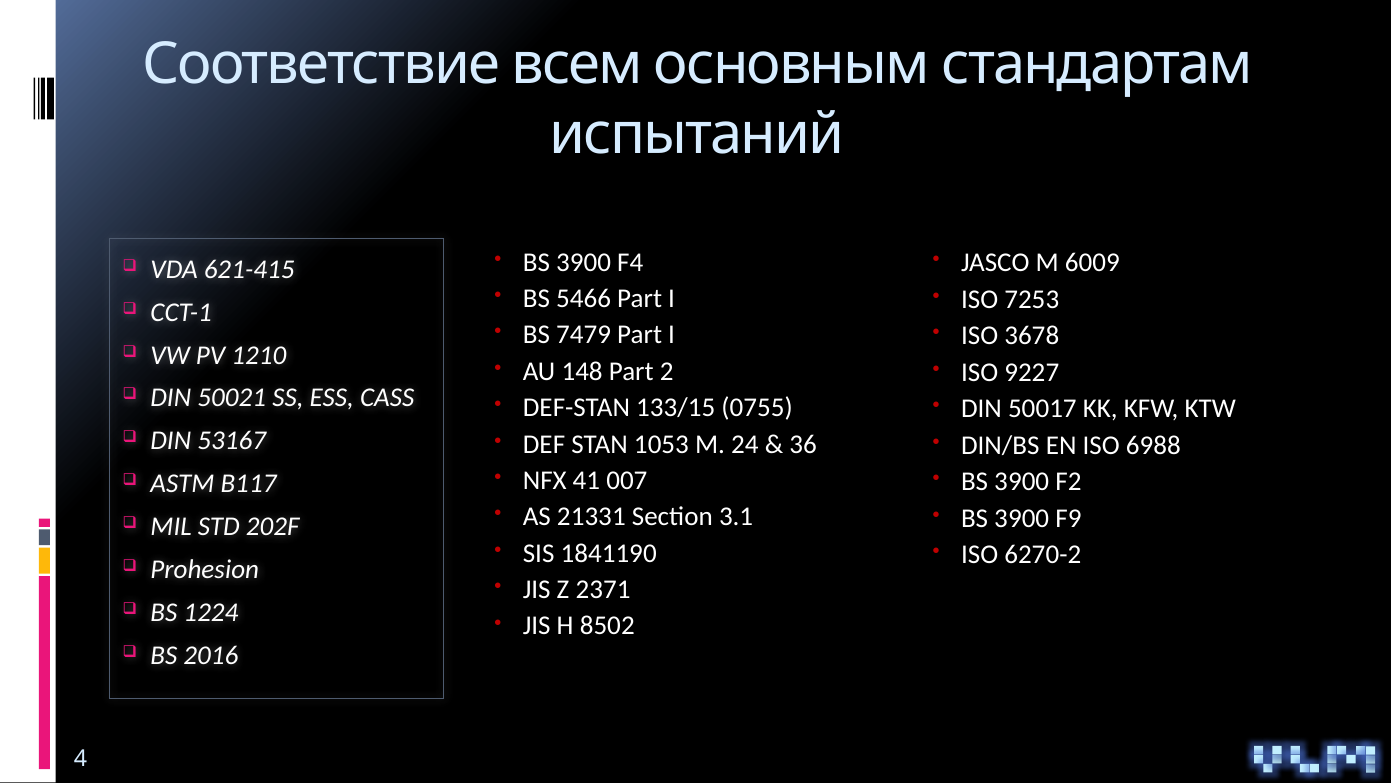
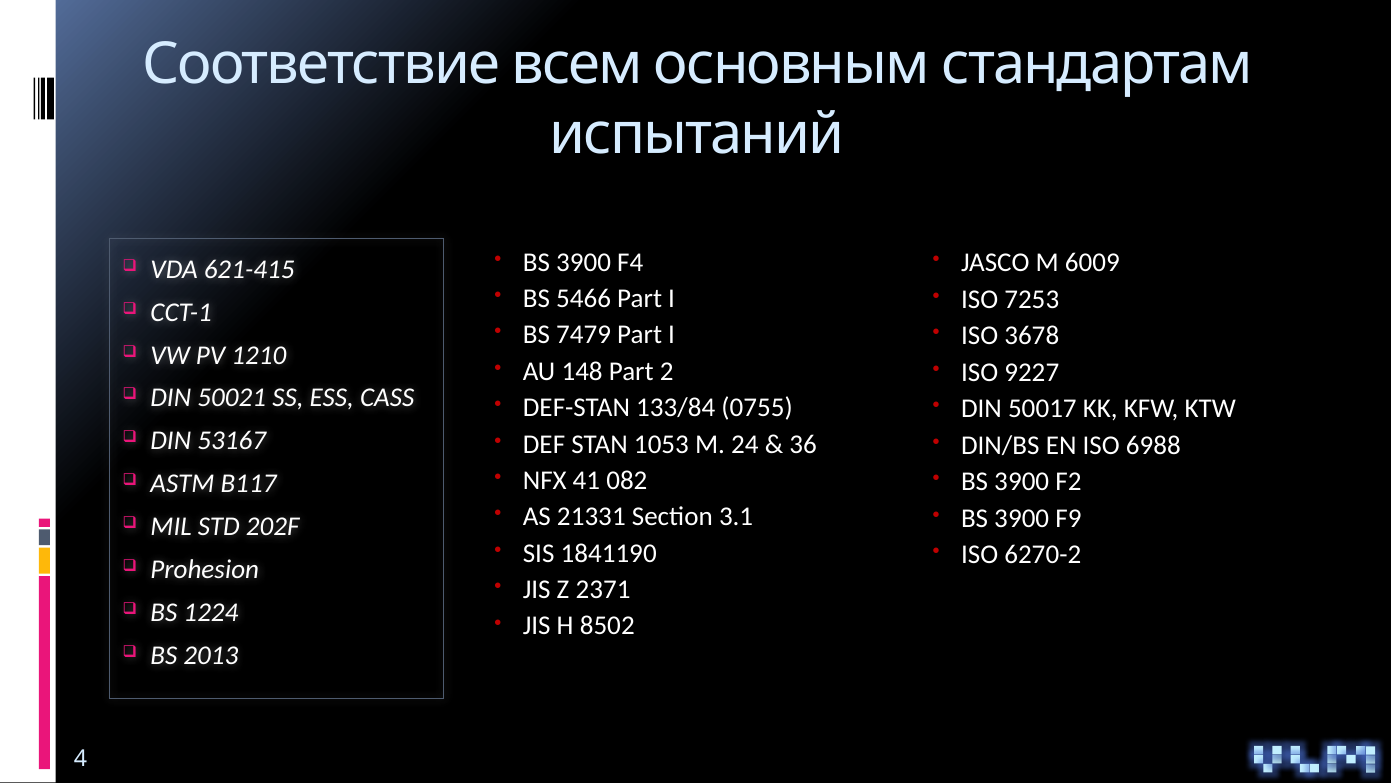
133/15: 133/15 -> 133/84
007: 007 -> 082
2016: 2016 -> 2013
